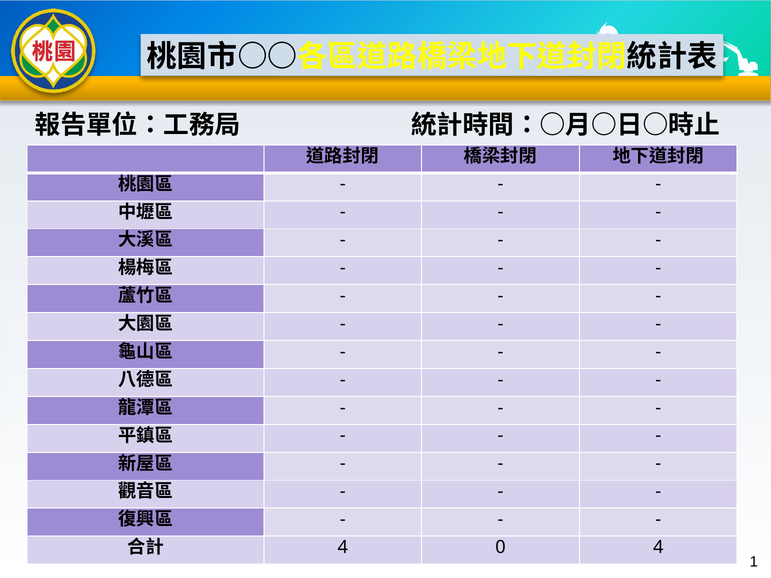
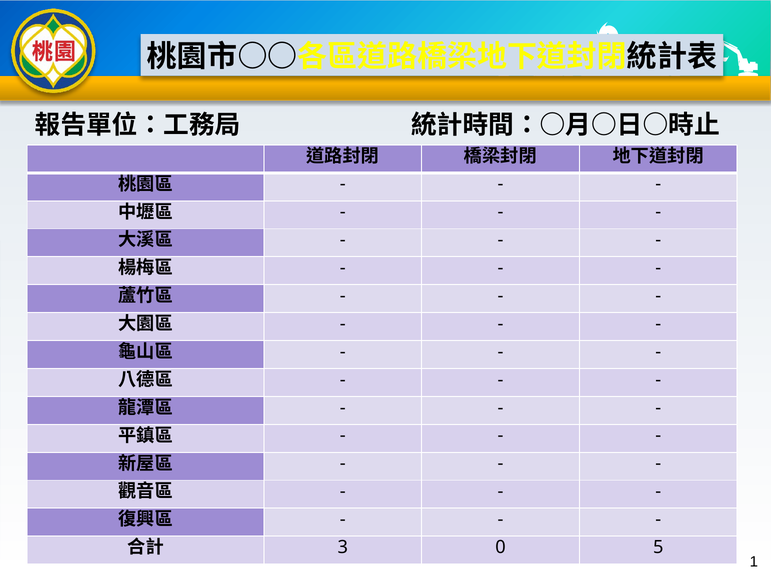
4 at (343, 547): 4 -> 3
0 4: 4 -> 5
